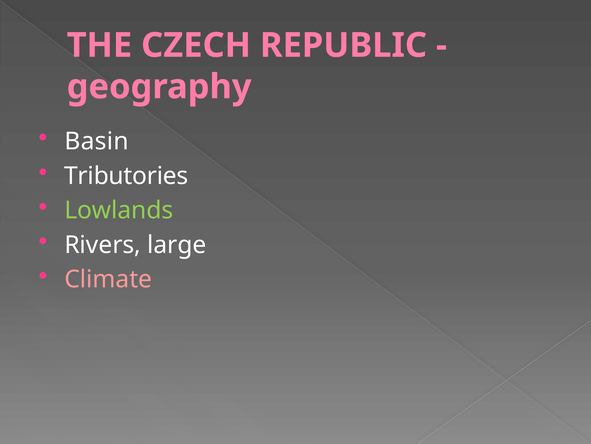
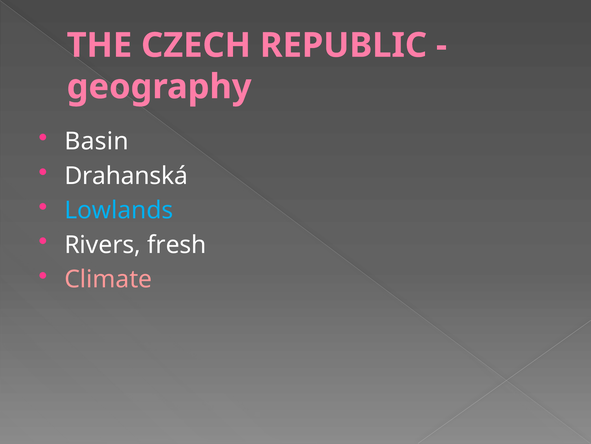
Tributories: Tributories -> Drahanská
Lowlands colour: light green -> light blue
large: large -> fresh
